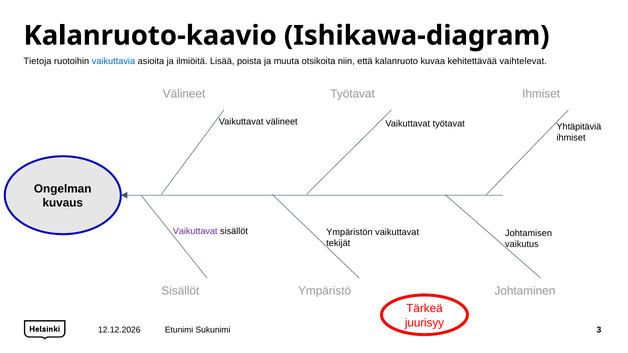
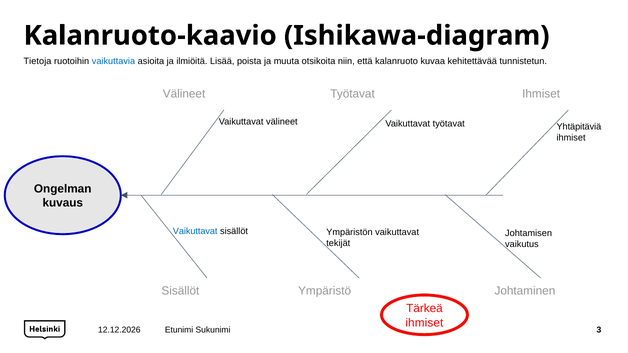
vaihtelevat: vaihtelevat -> tunnistetun
Vaikuttavat at (195, 232) colour: purple -> blue
juurisyy at (425, 323): juurisyy -> ihmiset
